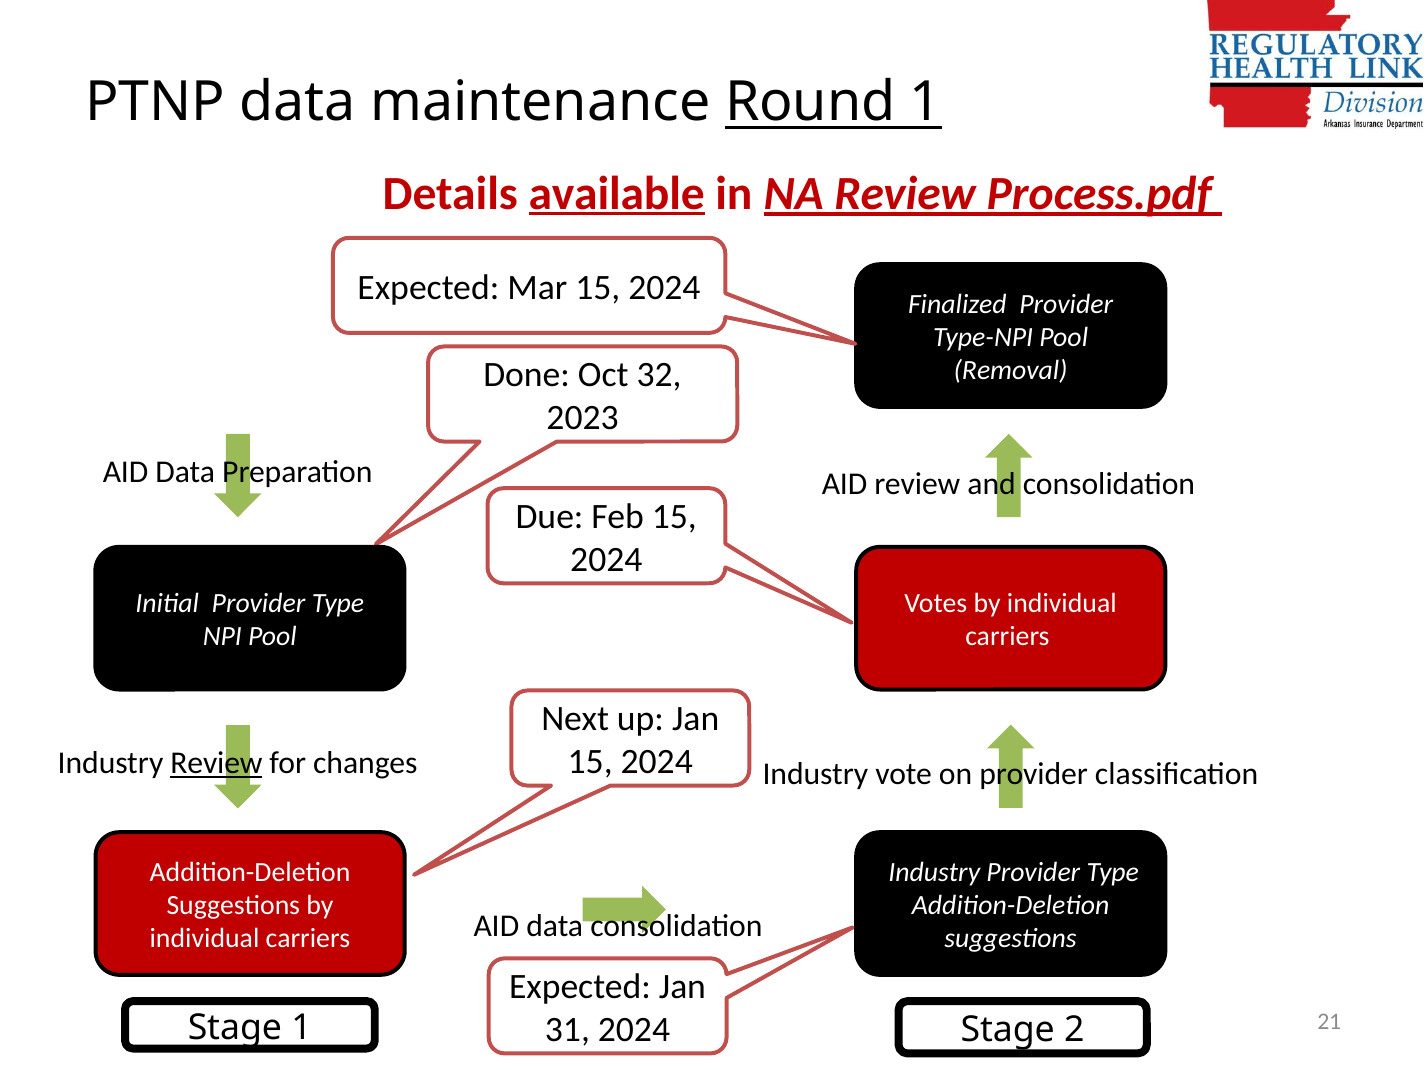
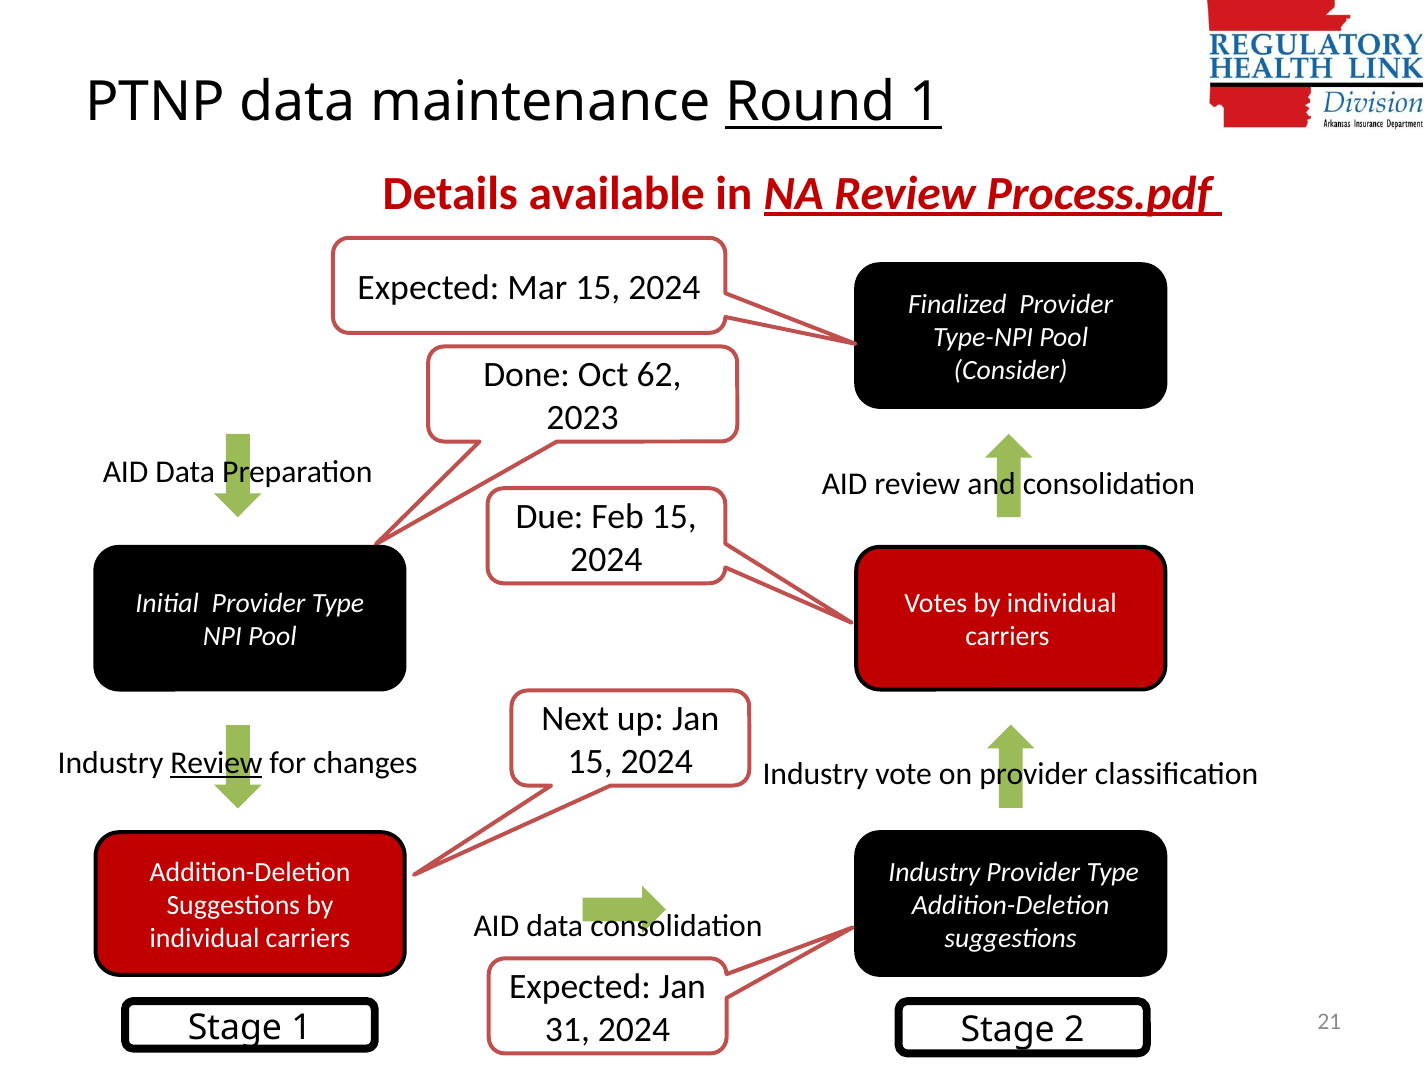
available underline: present -> none
Removal: Removal -> Consider
32: 32 -> 62
